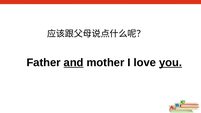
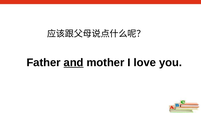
you underline: present -> none
